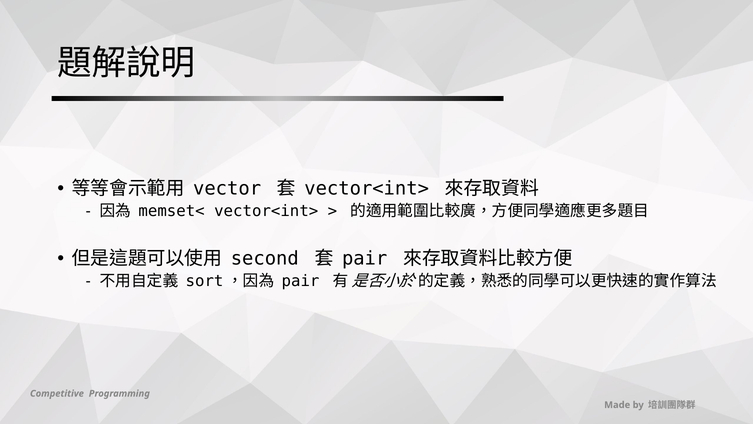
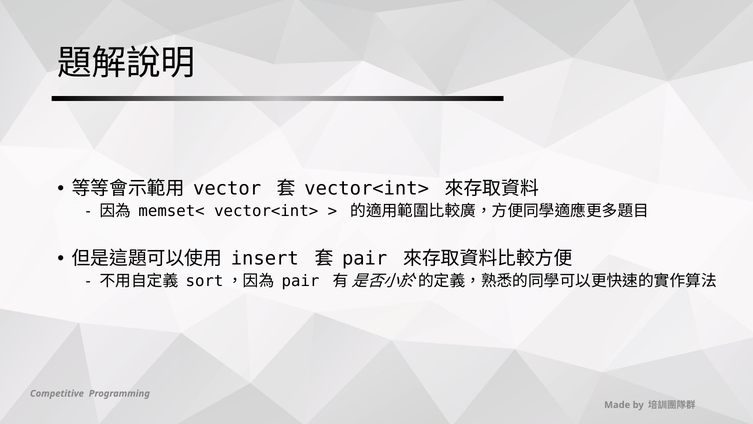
second: second -> insert
